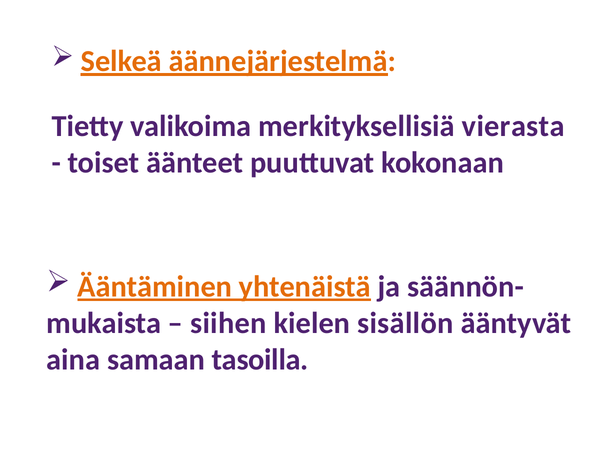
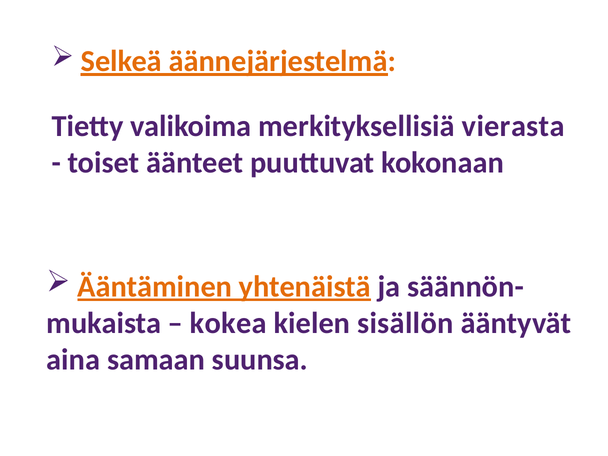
siihen: siihen -> kokea
tasoilla: tasoilla -> suunsa
